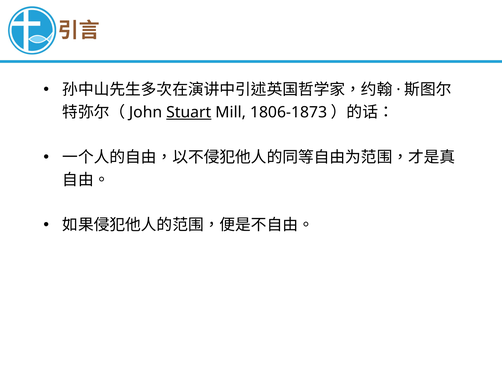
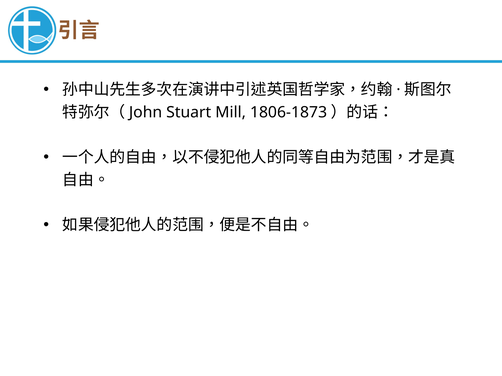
Stuart underline: present -> none
